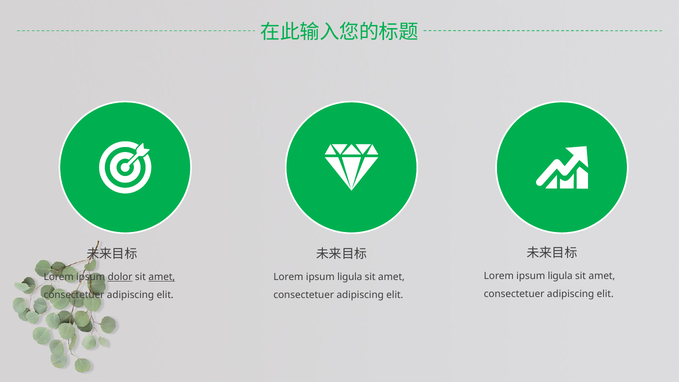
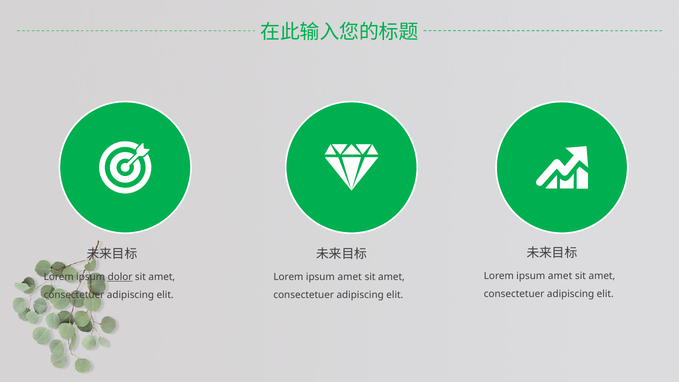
ligula at (560, 276): ligula -> amet
amet at (162, 277) underline: present -> none
ligula at (350, 277): ligula -> amet
